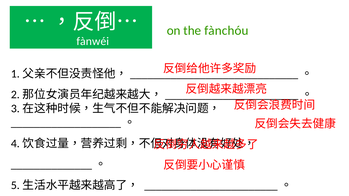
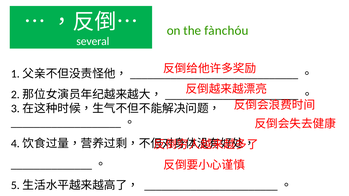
fànwéi: fànwéi -> several
